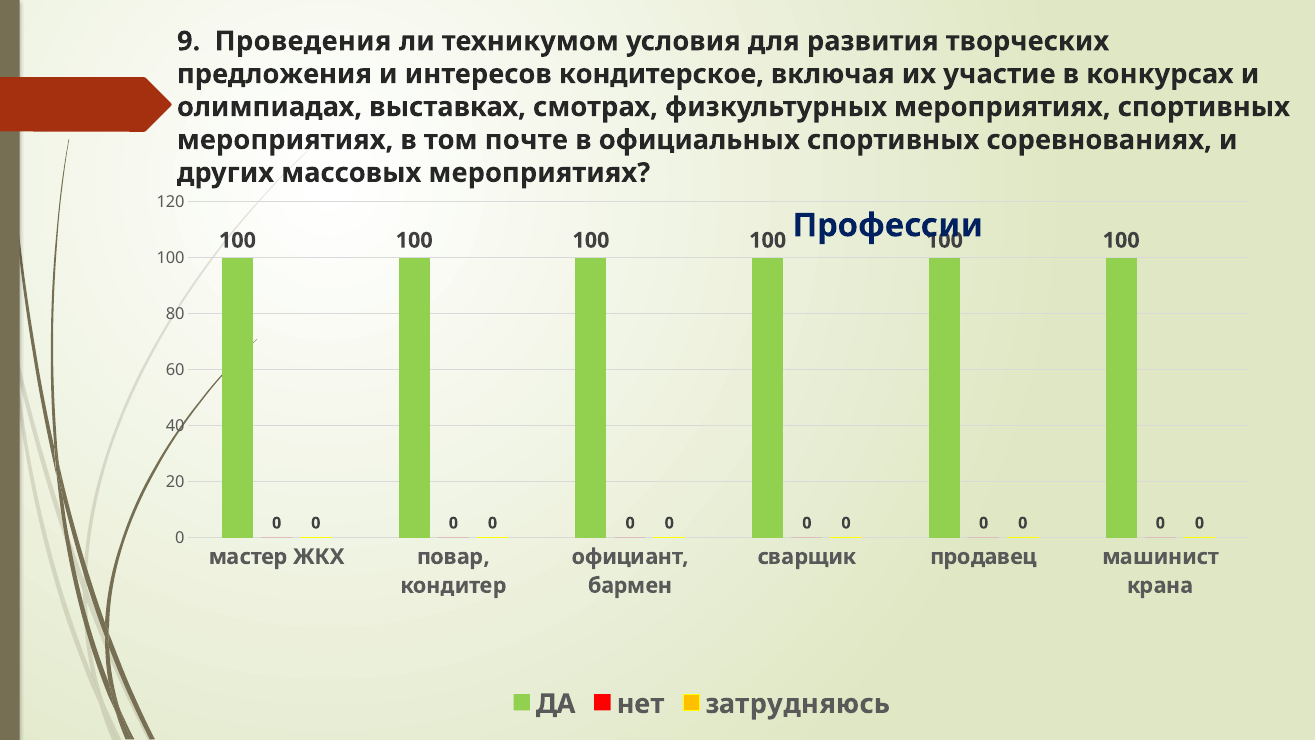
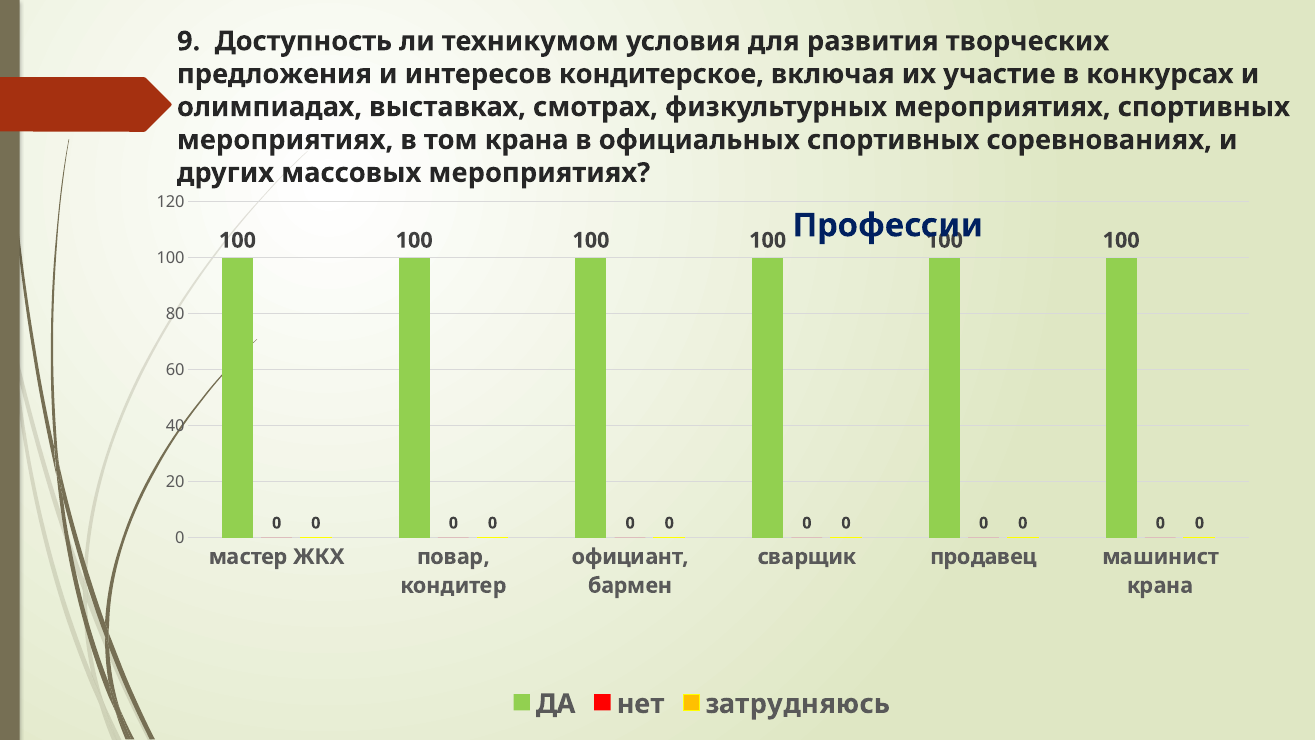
Проведения: Проведения -> Доступность
том почте: почте -> крана
